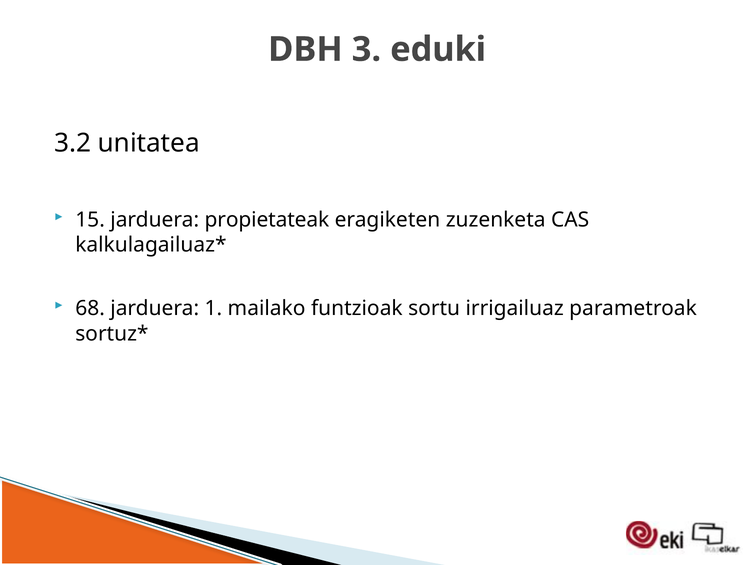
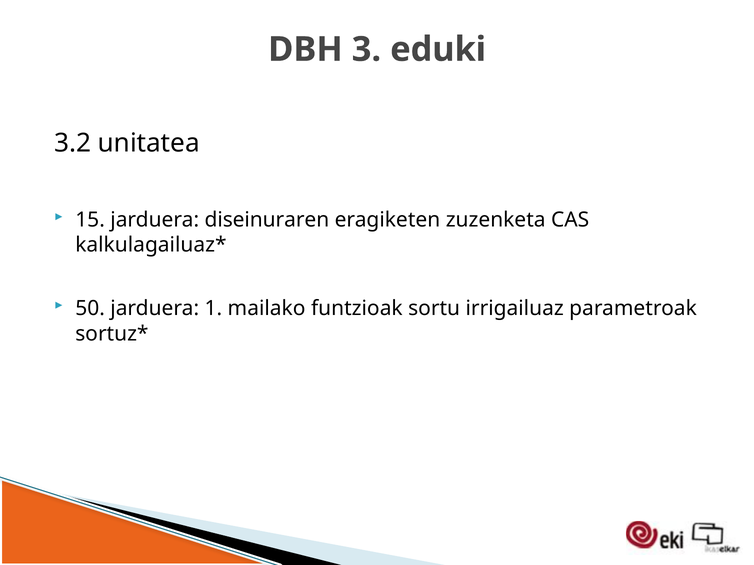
propietateak: propietateak -> diseinuraren
68: 68 -> 50
